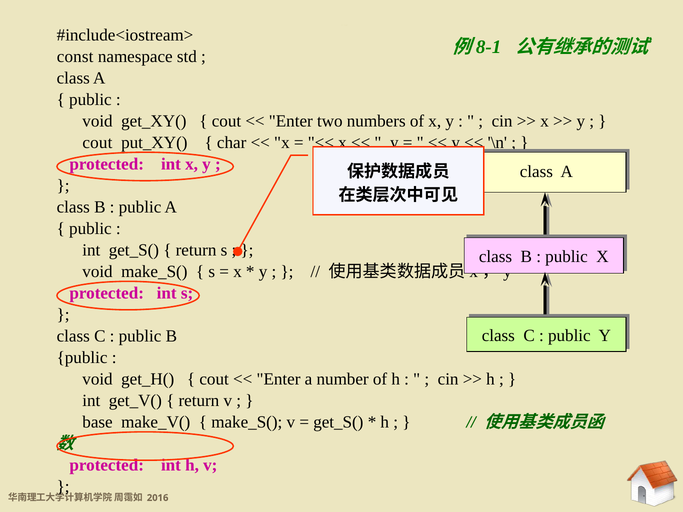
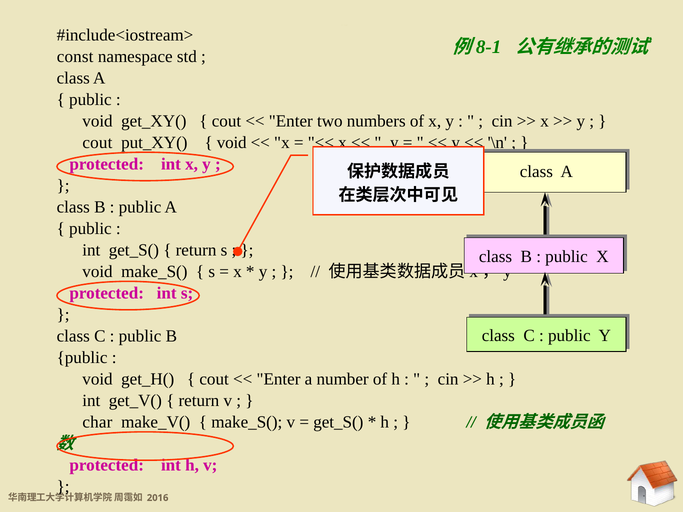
char at (232, 143): char -> void
base: base -> char
